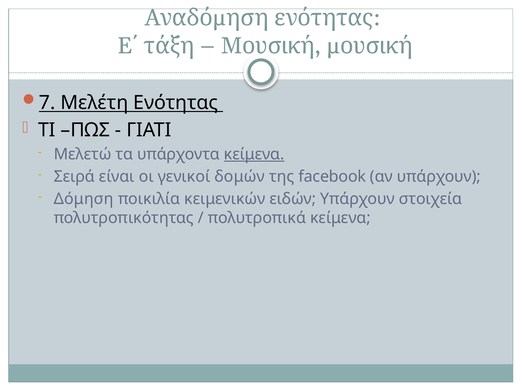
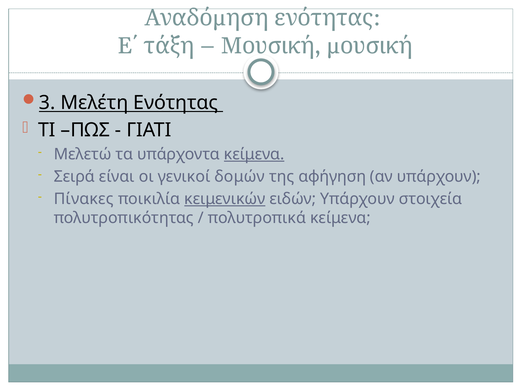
7: 7 -> 3
facebook: facebook -> αφήγηση
Δόμηση: Δόμηση -> Πίνακες
κειμενικών underline: none -> present
